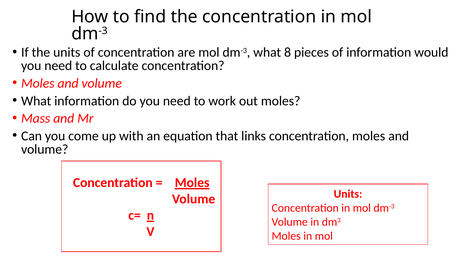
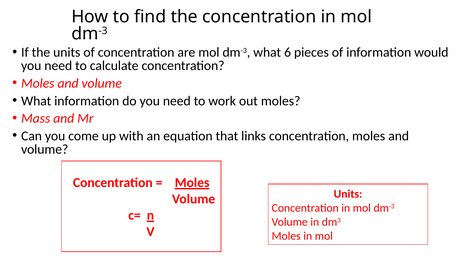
8: 8 -> 6
